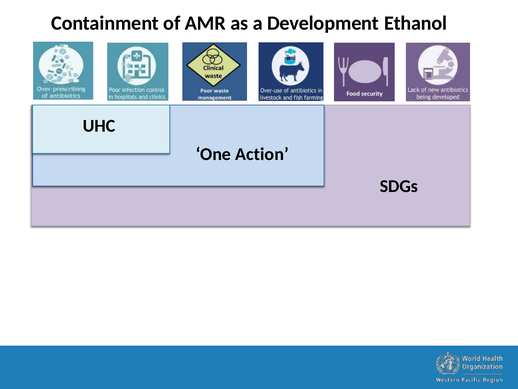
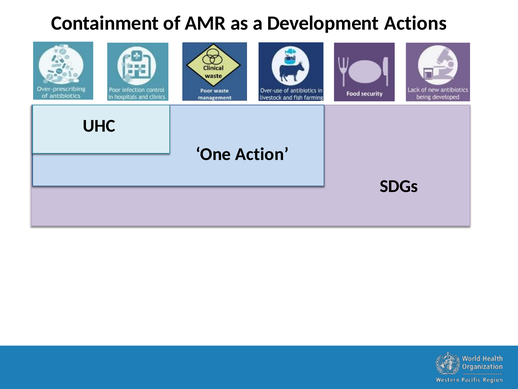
Ethanol: Ethanol -> Actions
